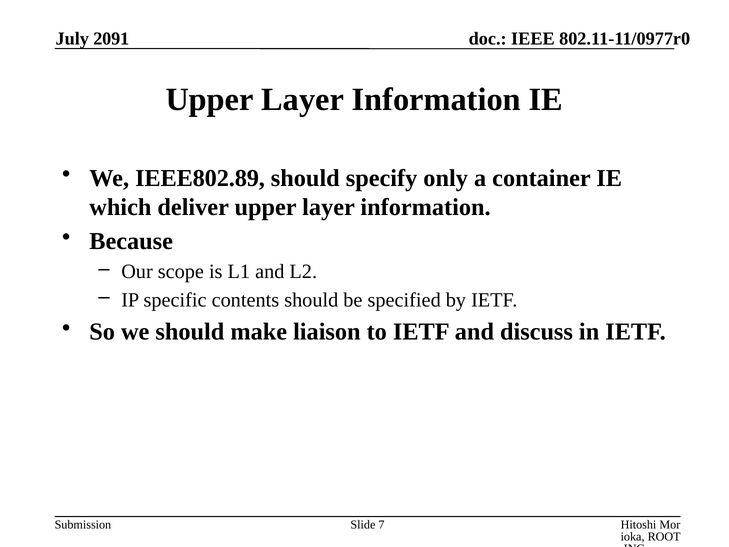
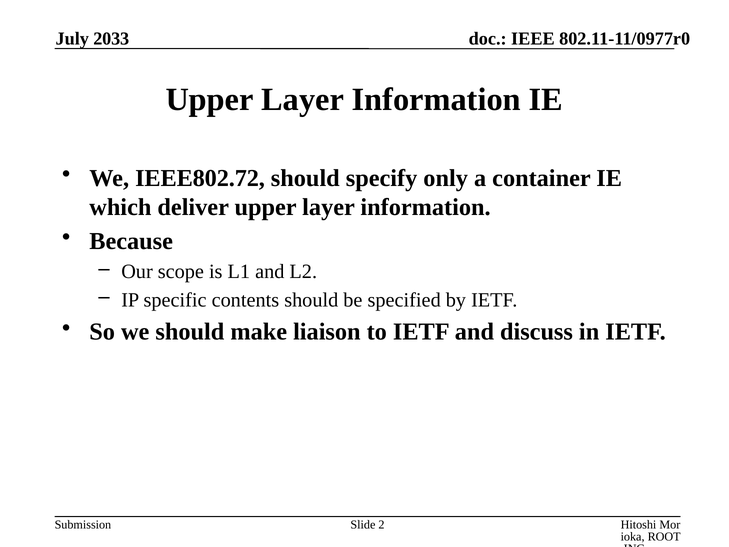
2091: 2091 -> 2033
IEEE802.89: IEEE802.89 -> IEEE802.72
7: 7 -> 2
